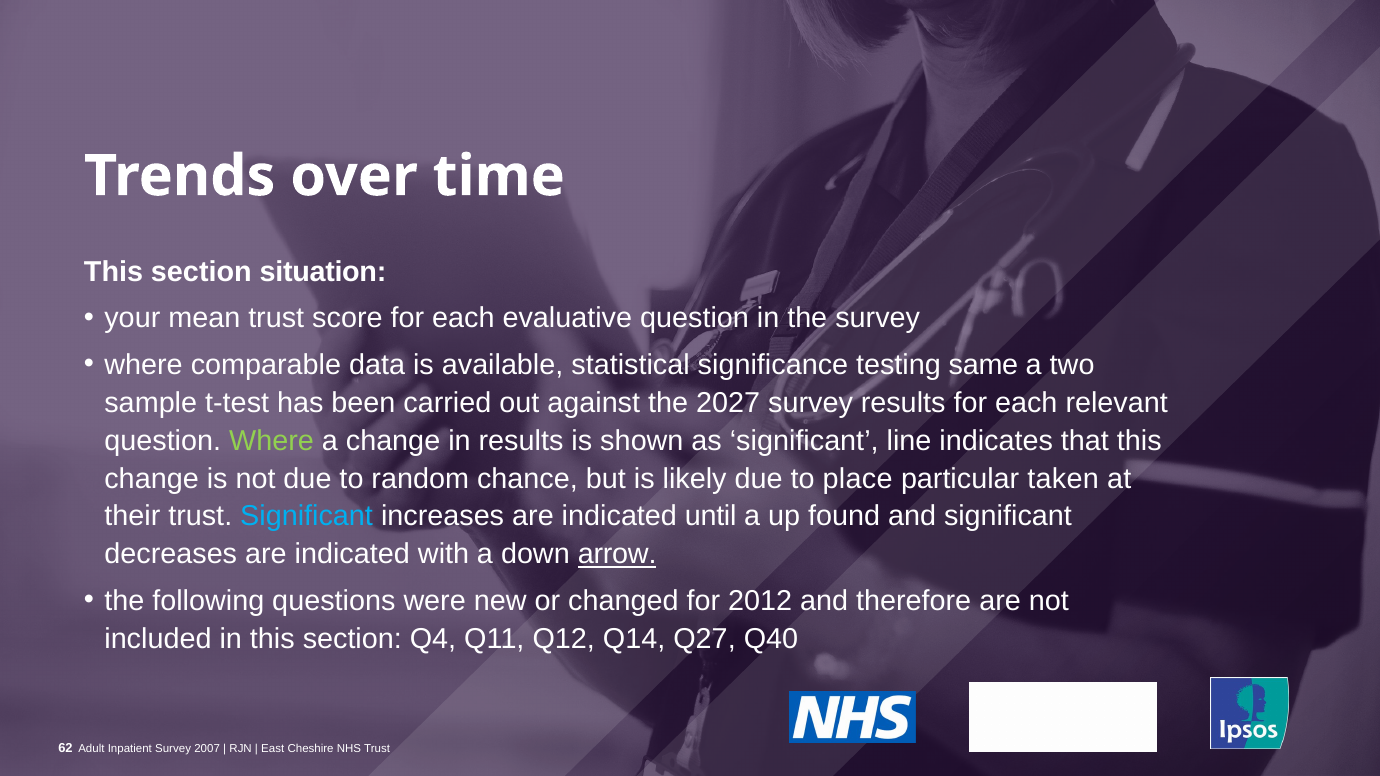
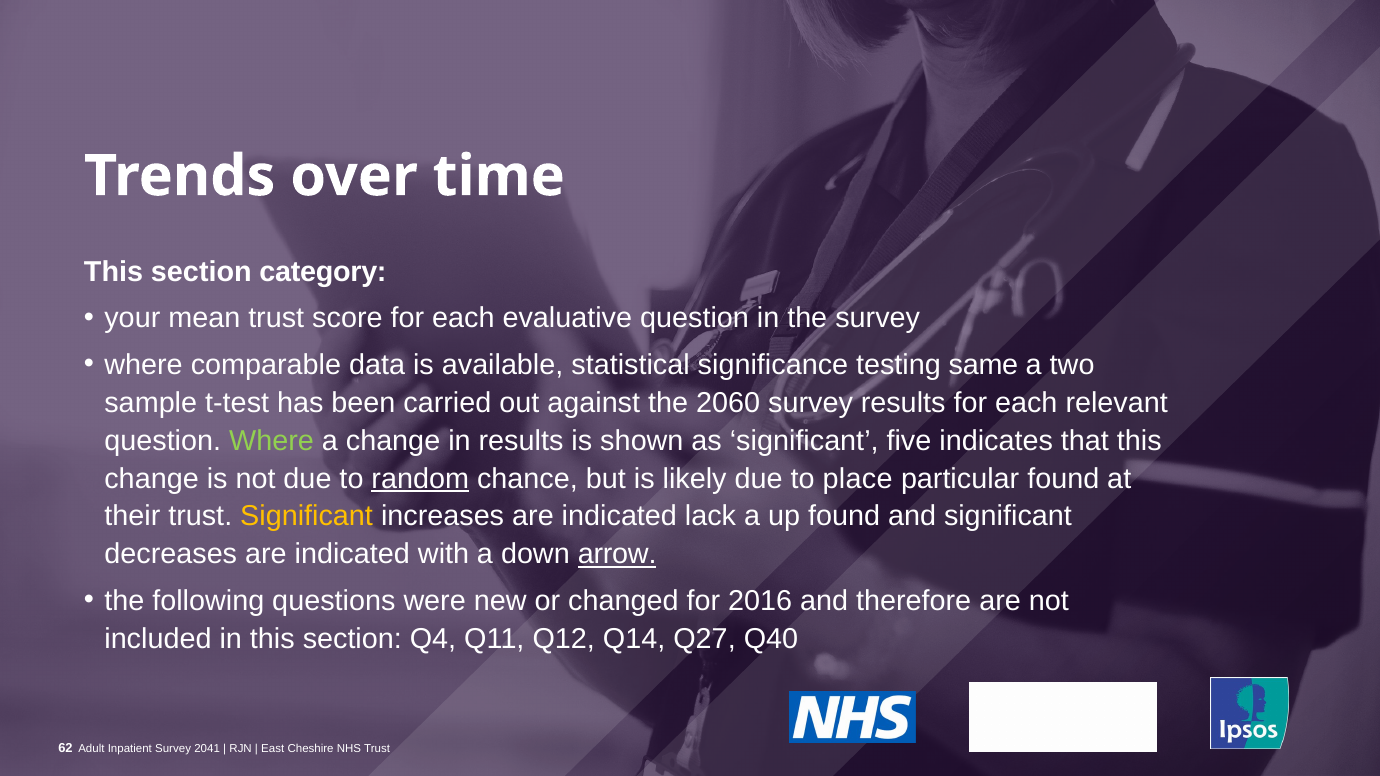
situation: situation -> category
2027: 2027 -> 2060
line: line -> five
random underline: none -> present
particular taken: taken -> found
Significant at (307, 517) colour: light blue -> yellow
until: until -> lack
2012: 2012 -> 2016
2007: 2007 -> 2041
